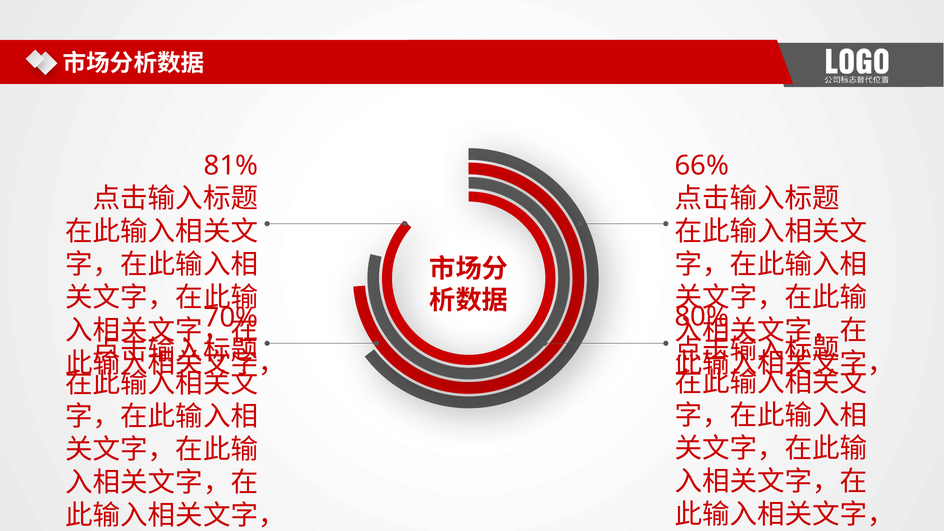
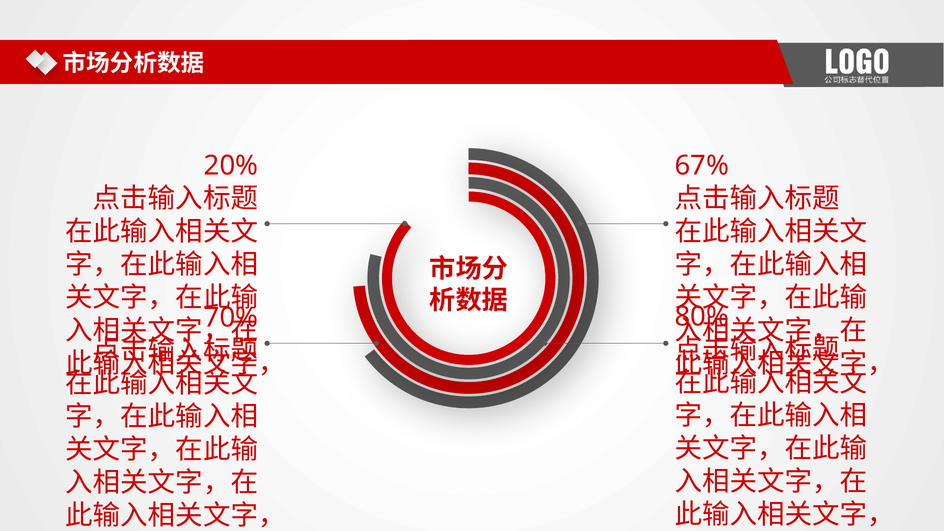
81%: 81% -> 20%
66%: 66% -> 67%
